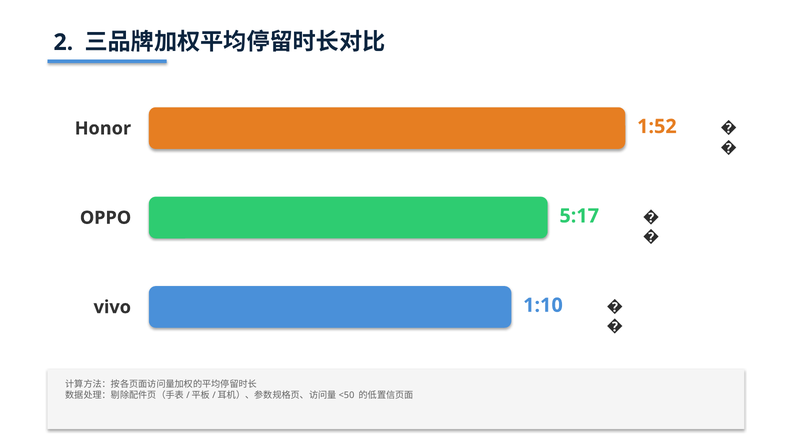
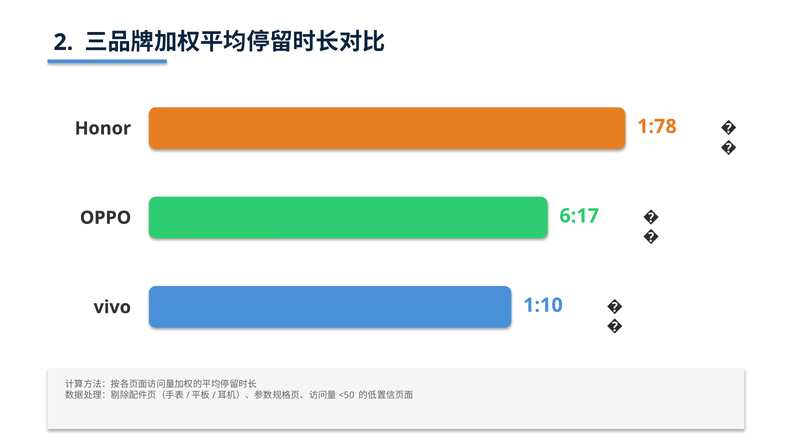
1:52: 1:52 -> 1:78
5:17: 5:17 -> 6:17
